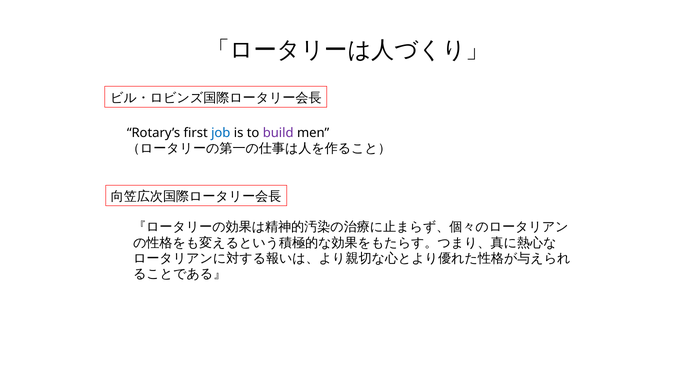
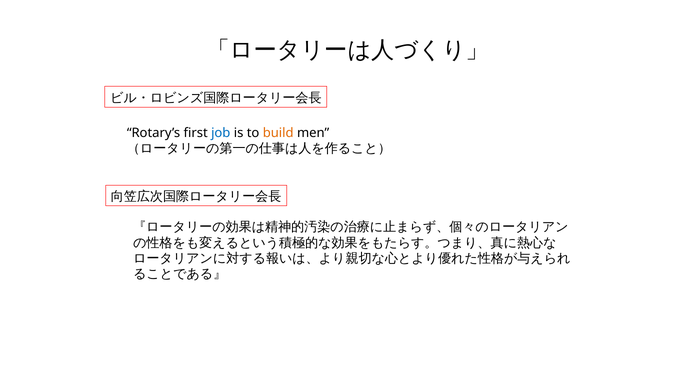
build colour: purple -> orange
